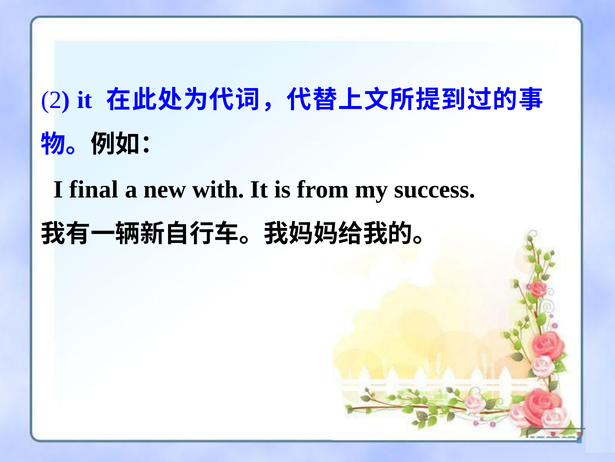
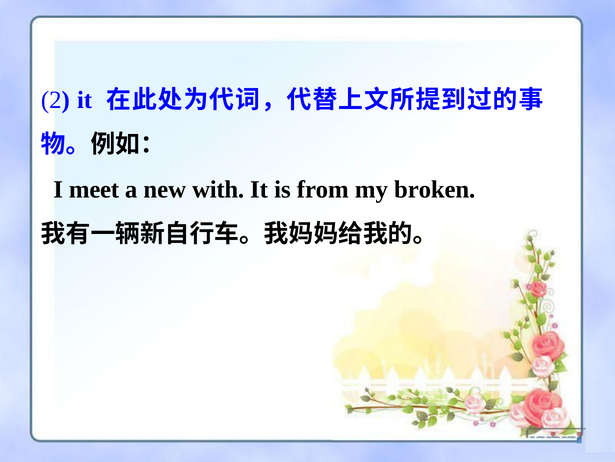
final: final -> meet
success: success -> broken
